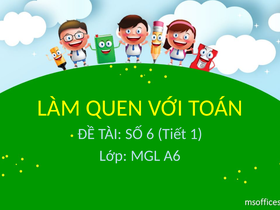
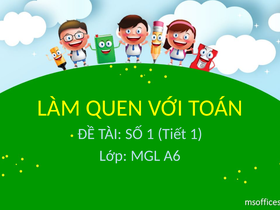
SỐ 6: 6 -> 1
